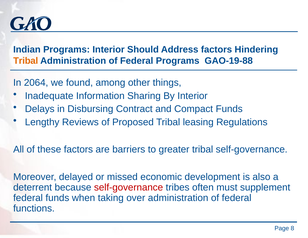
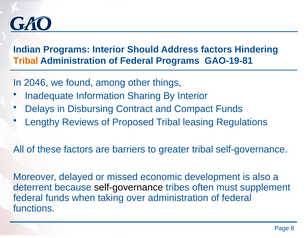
GAO-19-88: GAO-19-88 -> GAO-19-81
2064: 2064 -> 2046
self-governance at (129, 187) colour: red -> black
